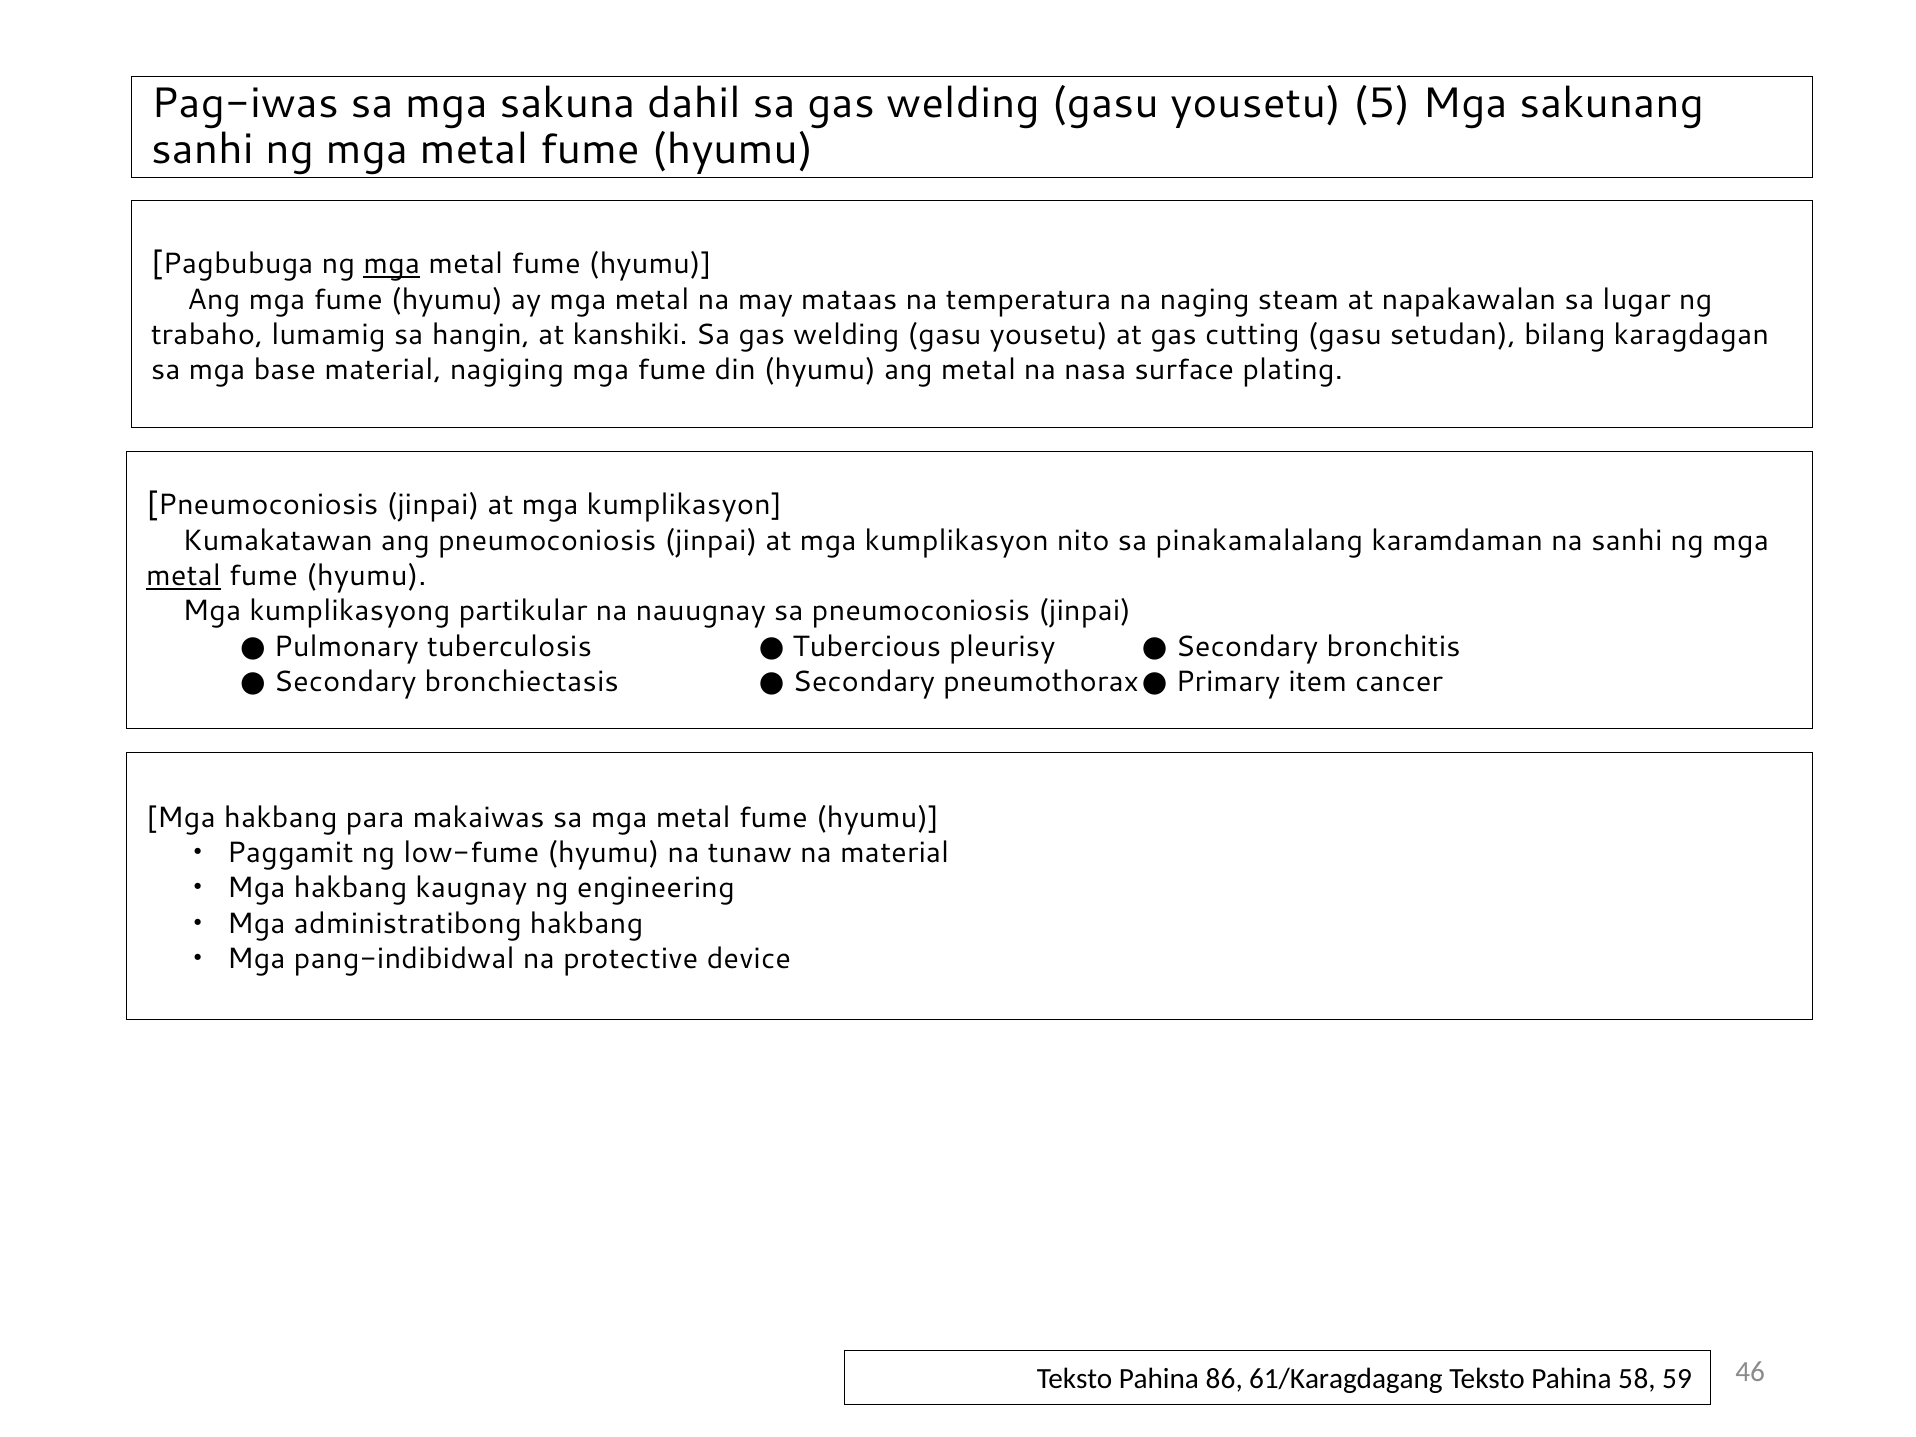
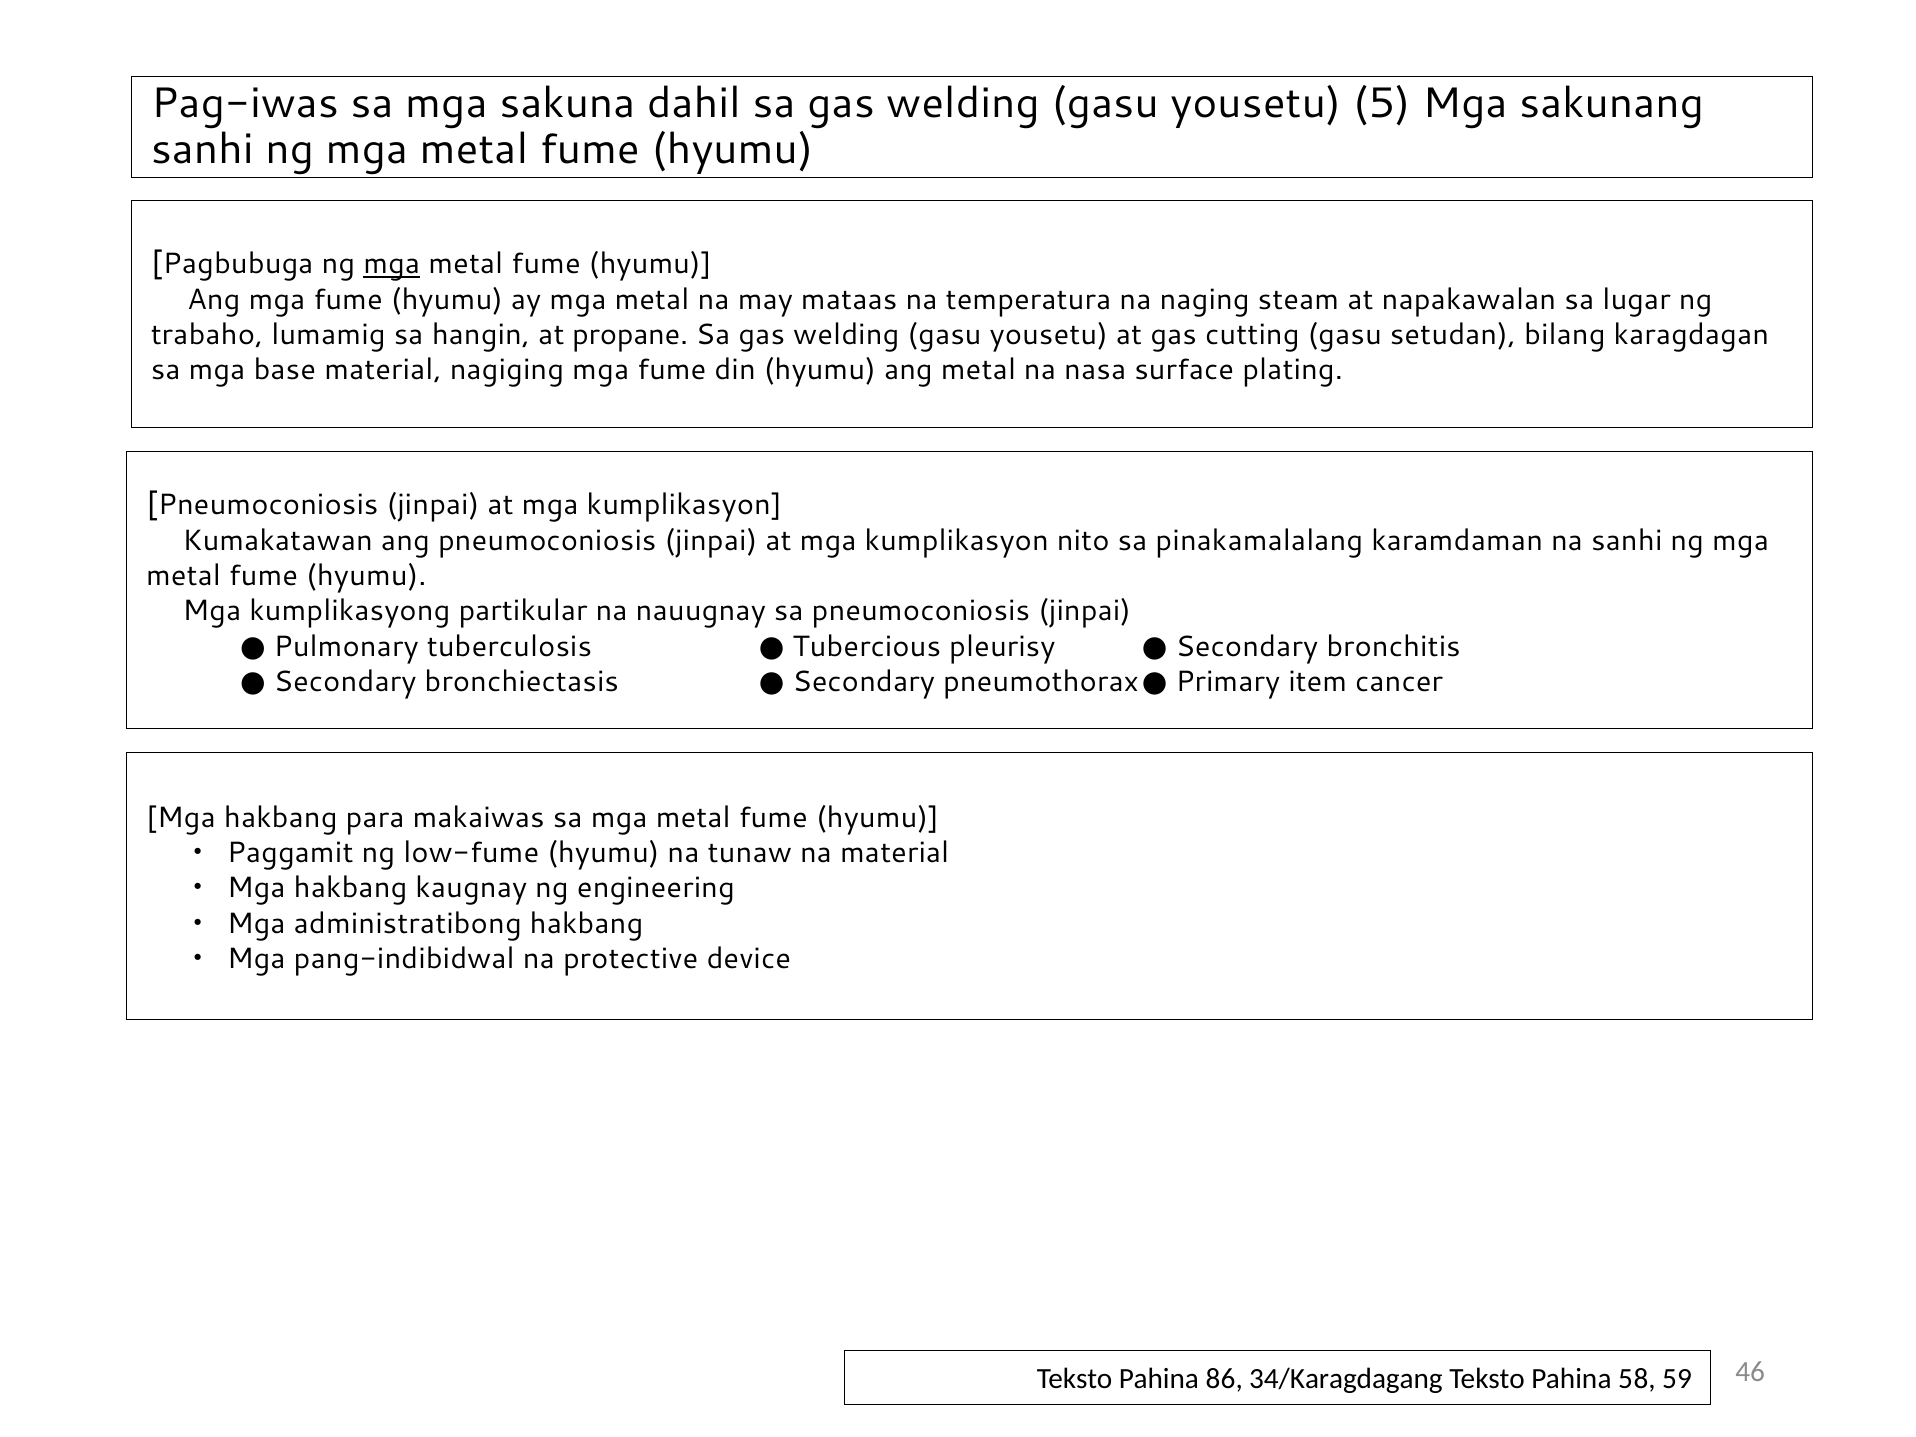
kanshiki: kanshiki -> propane
metal at (184, 576) underline: present -> none
61/Karagdagang: 61/Karagdagang -> 34/Karagdagang
